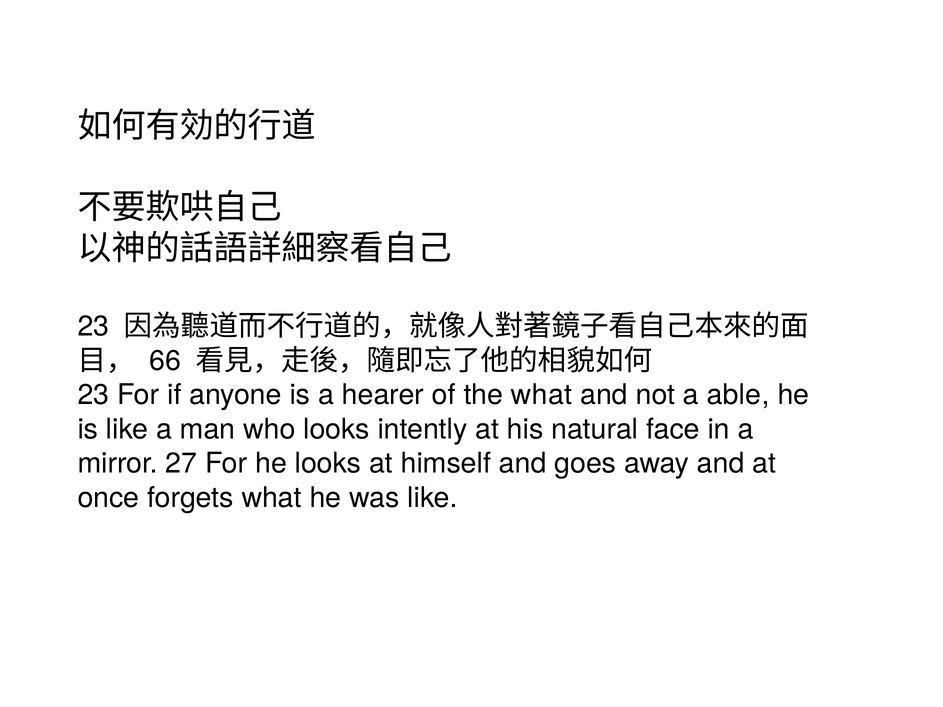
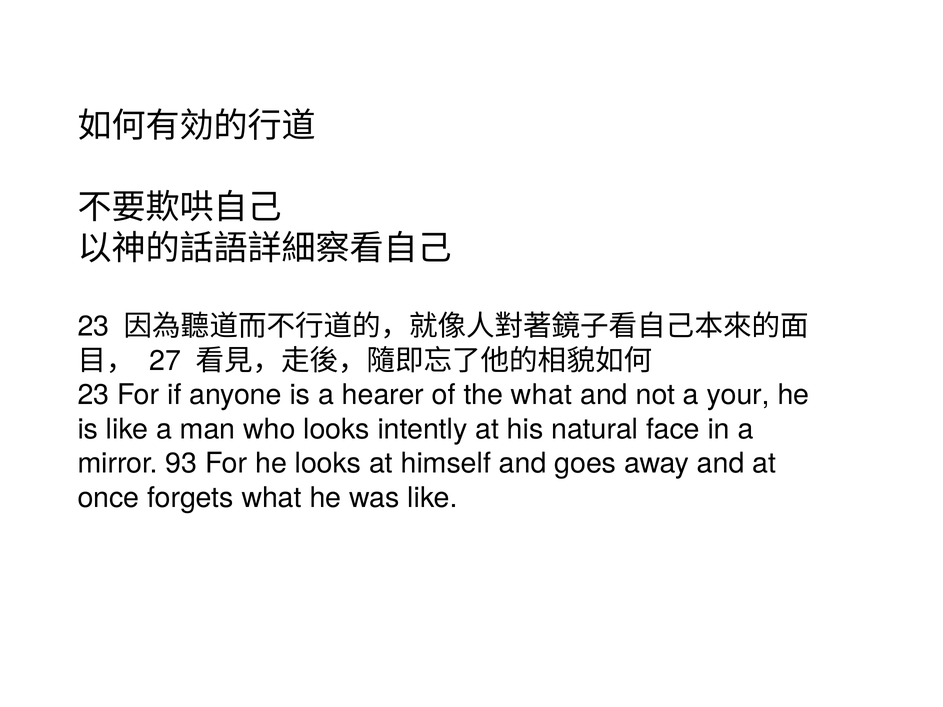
66: 66 -> 27
able: able -> your
27: 27 -> 93
